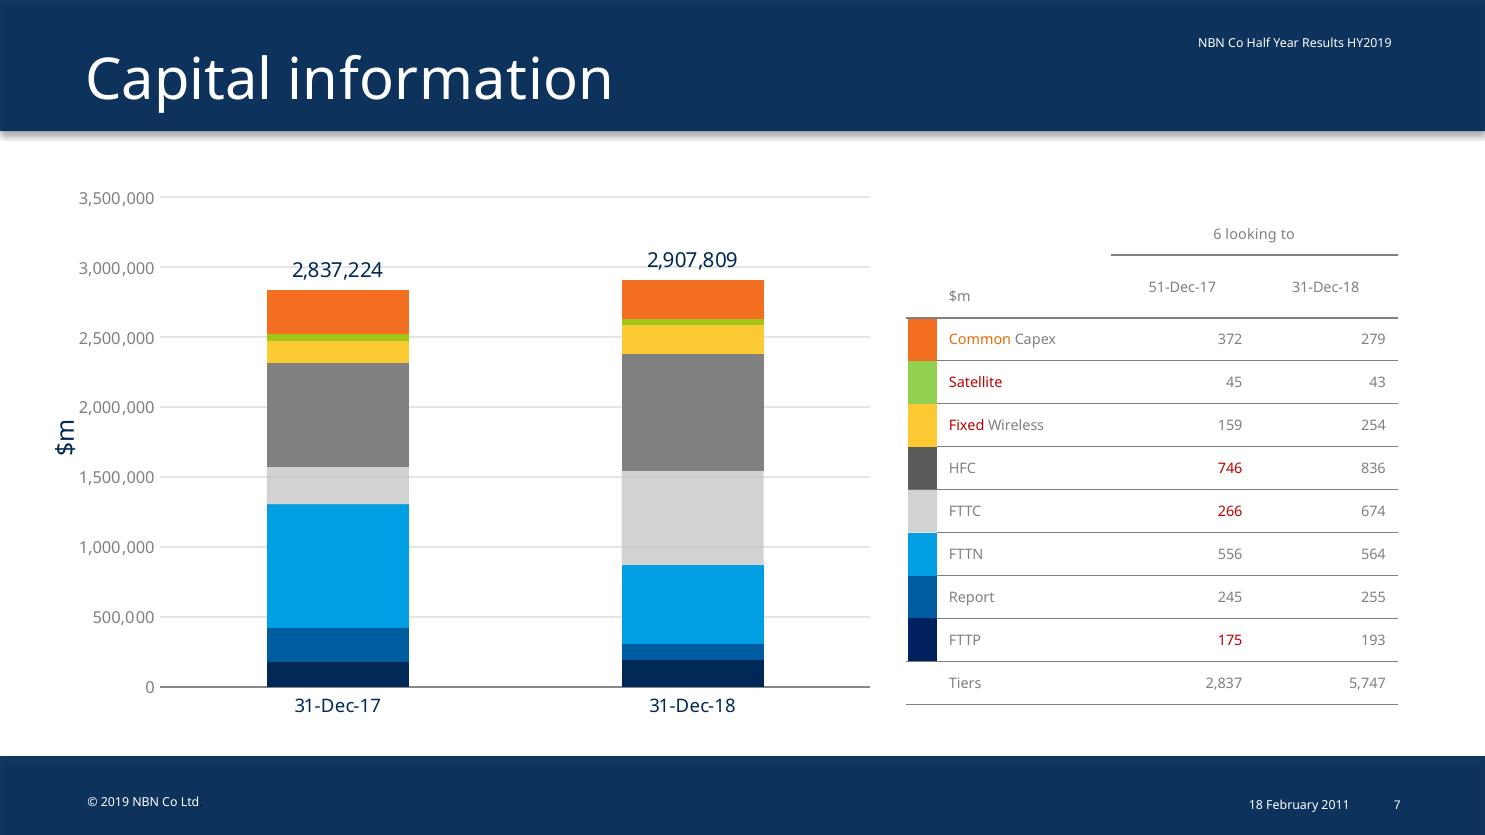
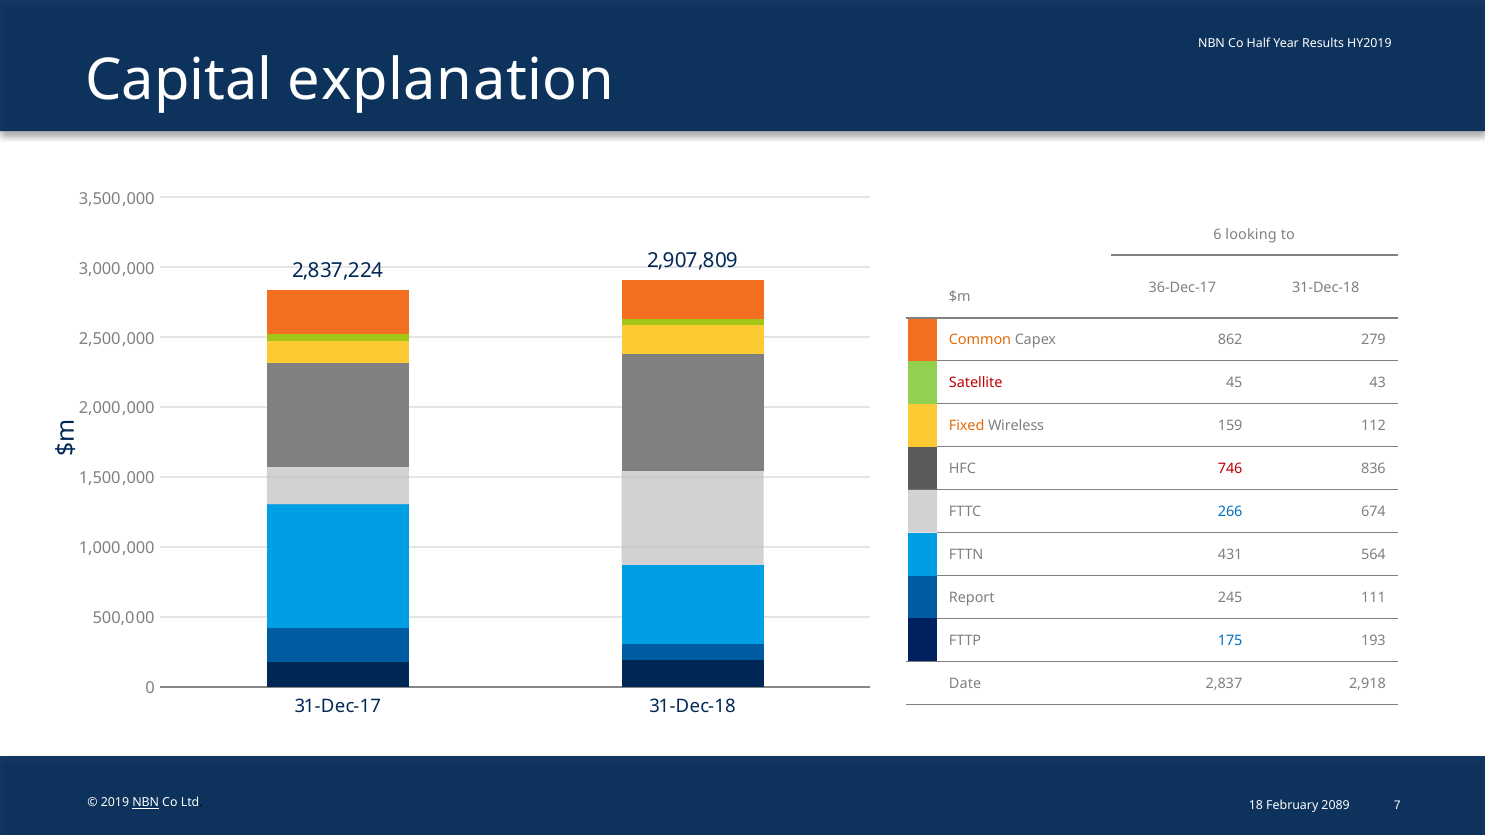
information: information -> explanation
51-Dec-17: 51-Dec-17 -> 36-Dec-17
372: 372 -> 862
Fixed colour: red -> orange
254: 254 -> 112
266 colour: red -> blue
556: 556 -> 431
255: 255 -> 111
175 colour: red -> blue
Tiers: Tiers -> Date
5,747: 5,747 -> 2,918
NBN at (146, 803) underline: none -> present
2011: 2011 -> 2089
